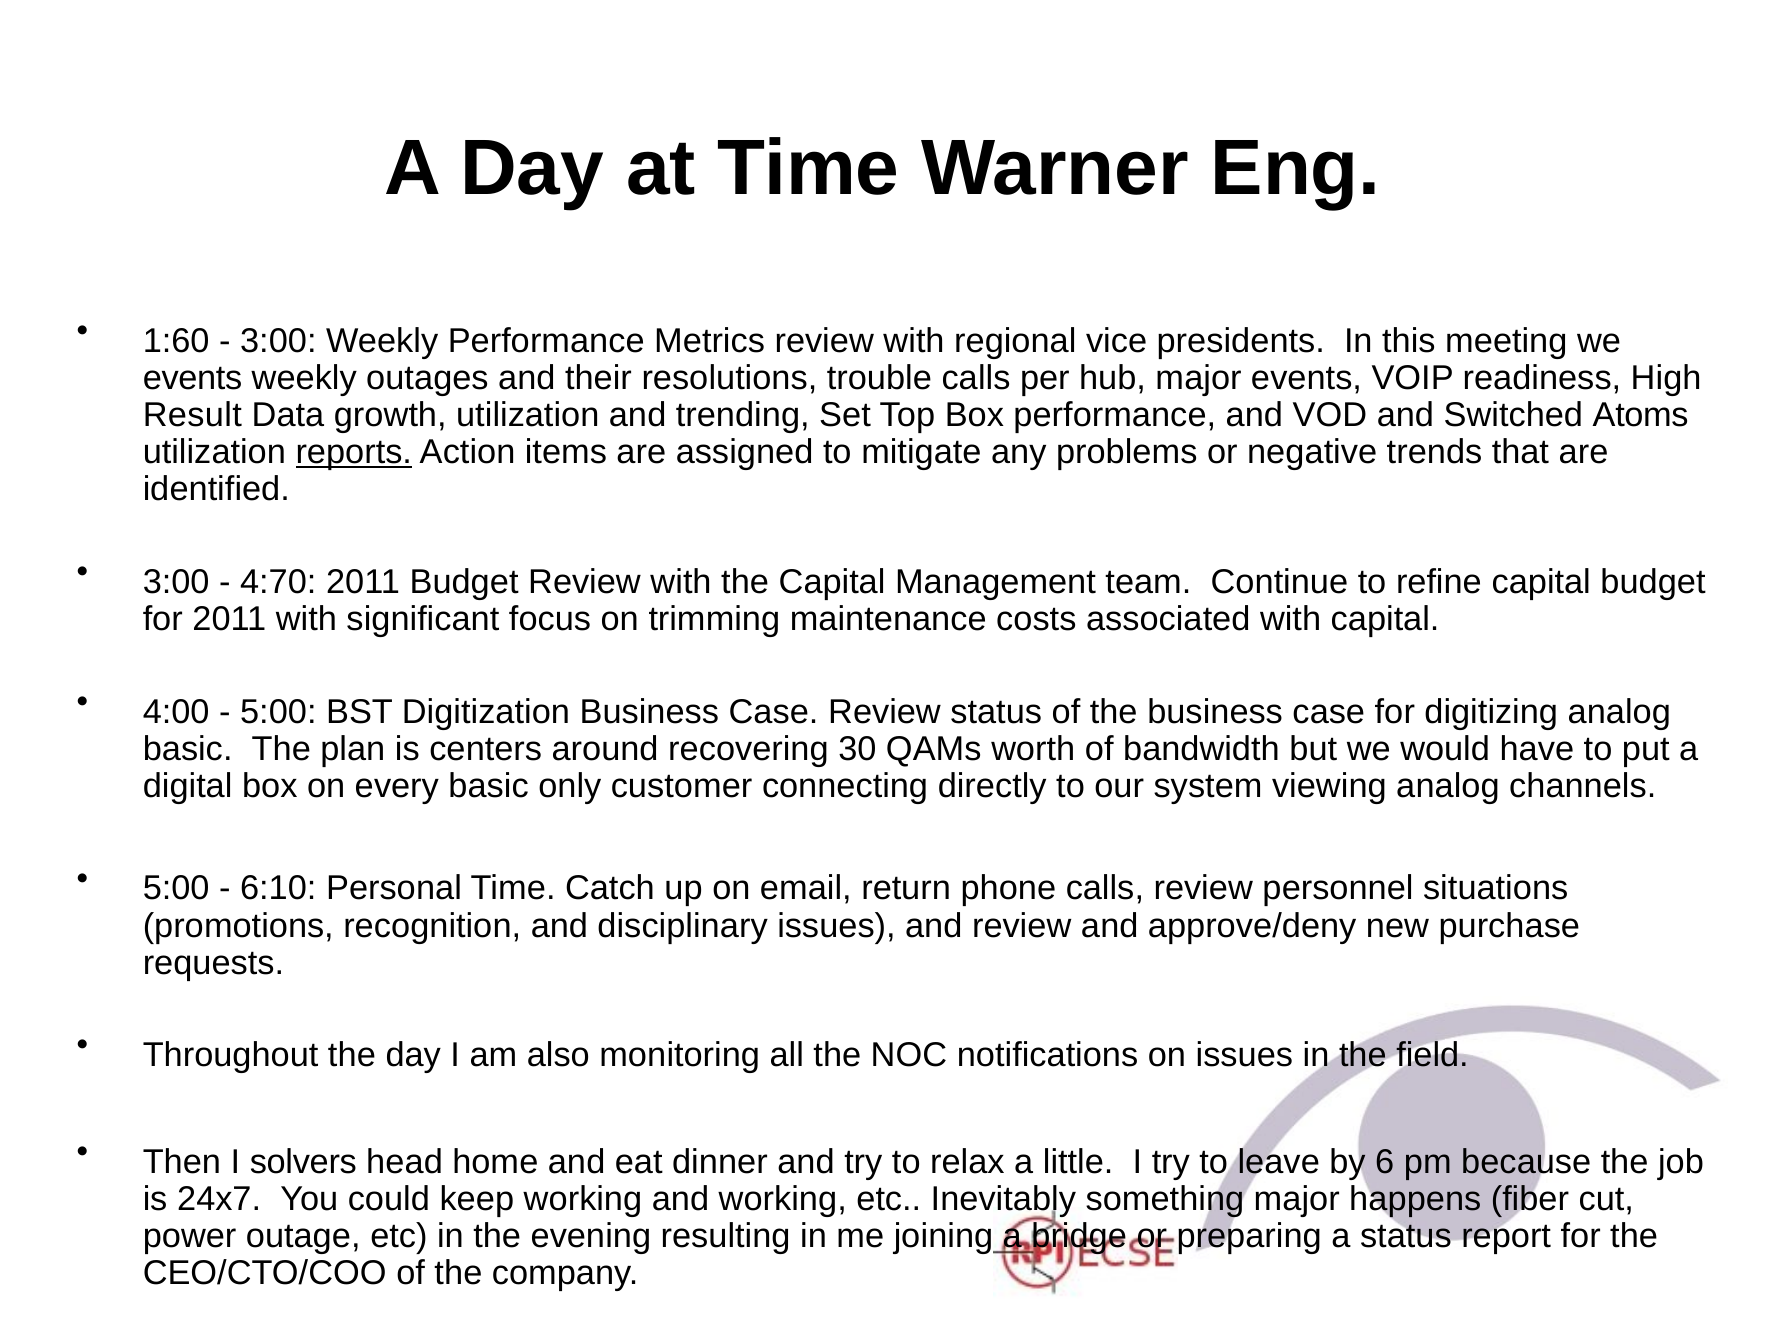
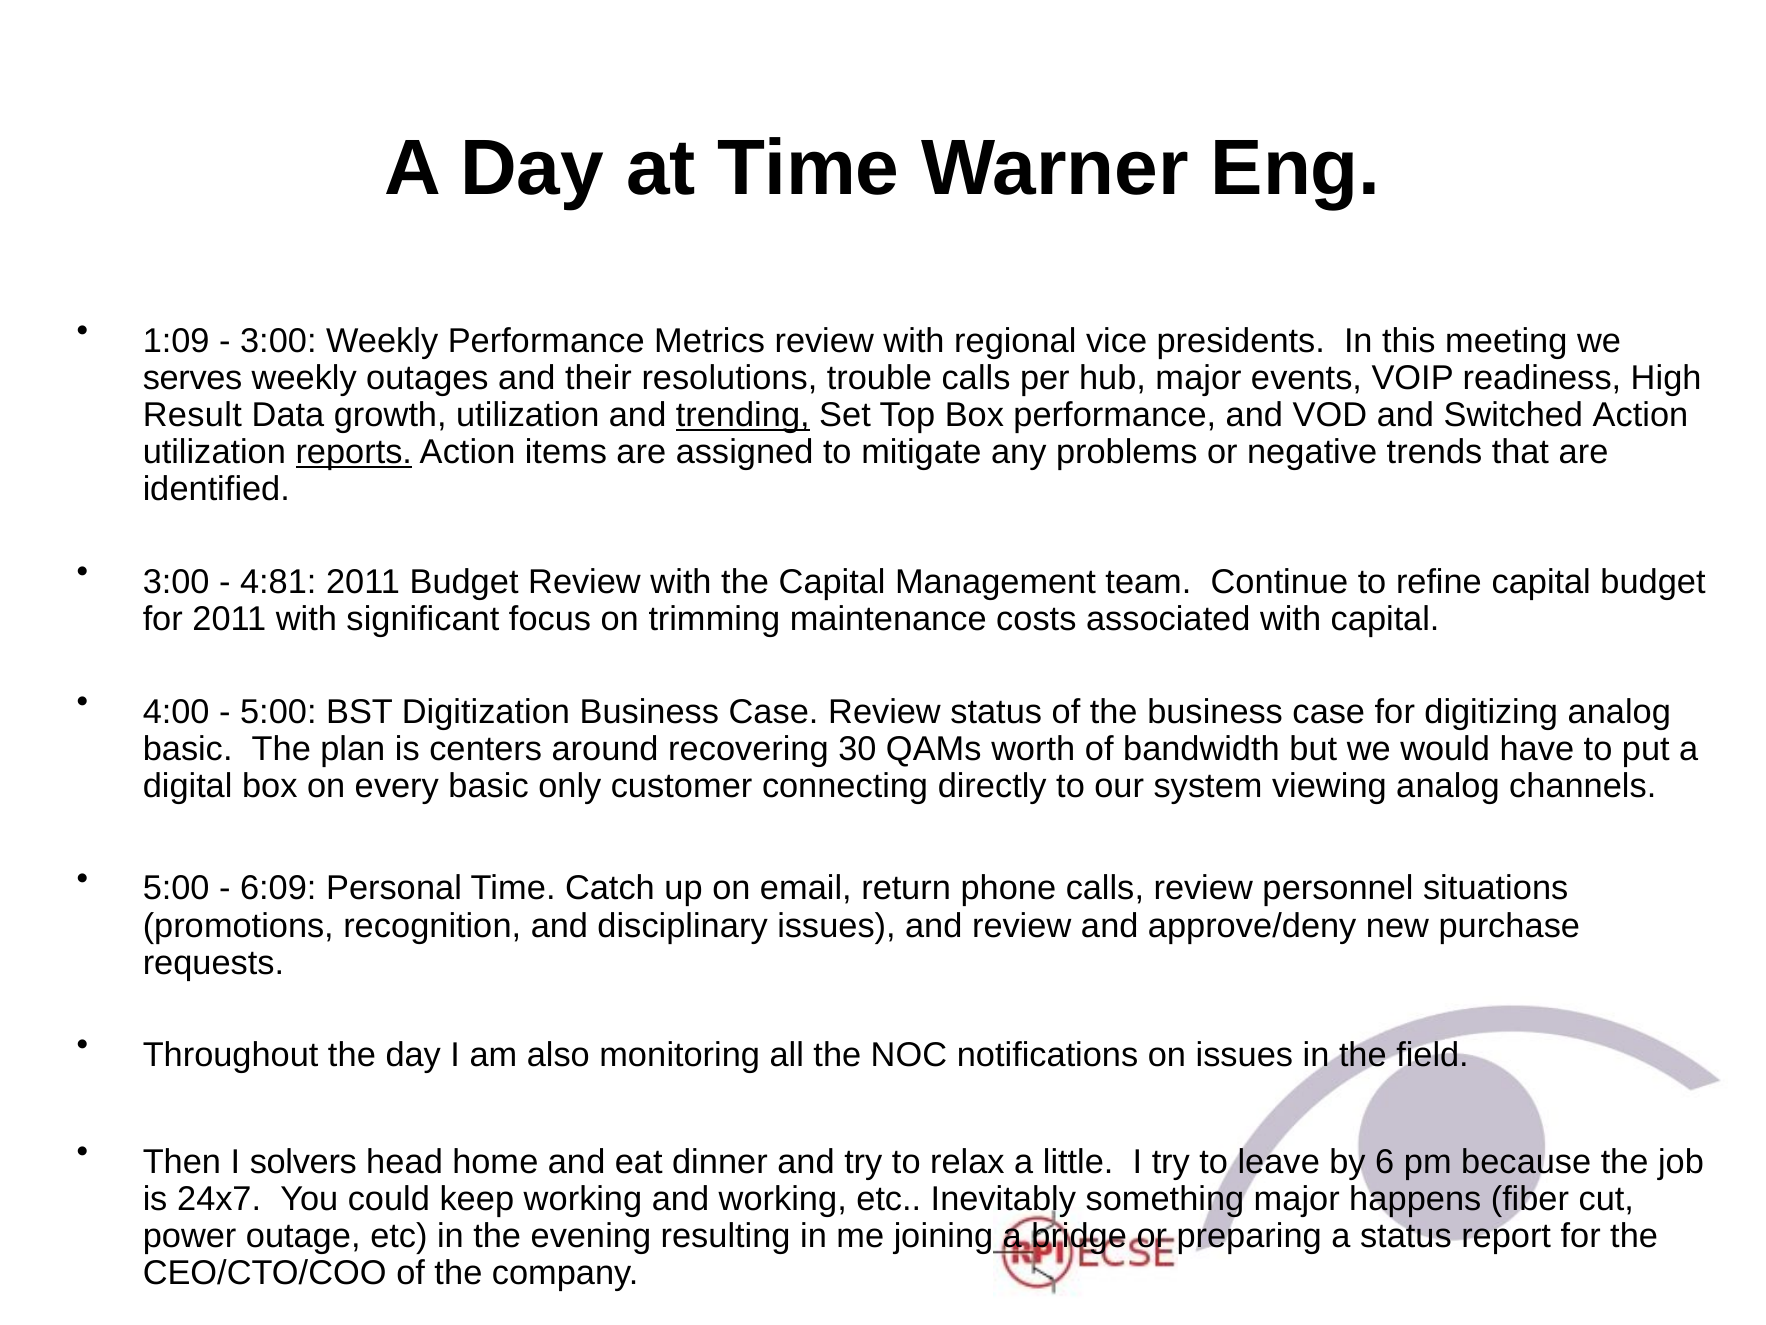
1:60: 1:60 -> 1:09
events at (193, 378): events -> serves
trending underline: none -> present
Switched Atoms: Atoms -> Action
4:70: 4:70 -> 4:81
6:10: 6:10 -> 6:09
